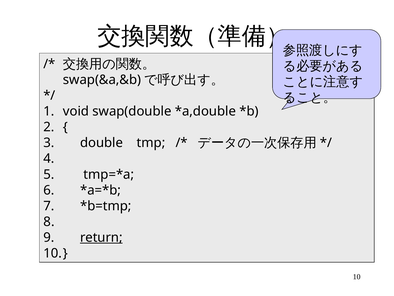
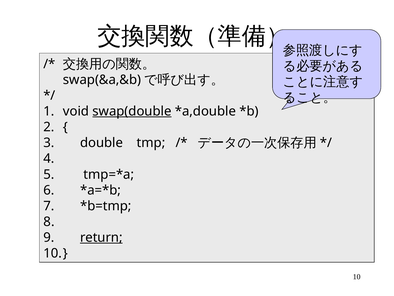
swap(double underline: none -> present
